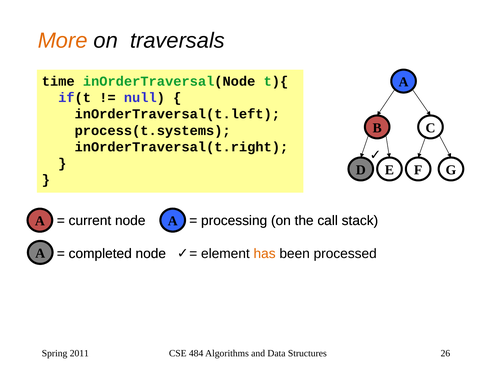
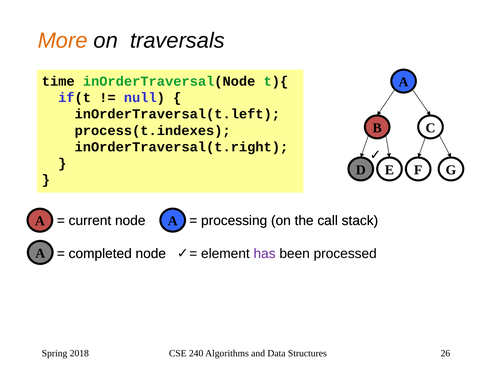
process(t.systems: process(t.systems -> process(t.indexes
has colour: orange -> purple
2011: 2011 -> 2018
484: 484 -> 240
